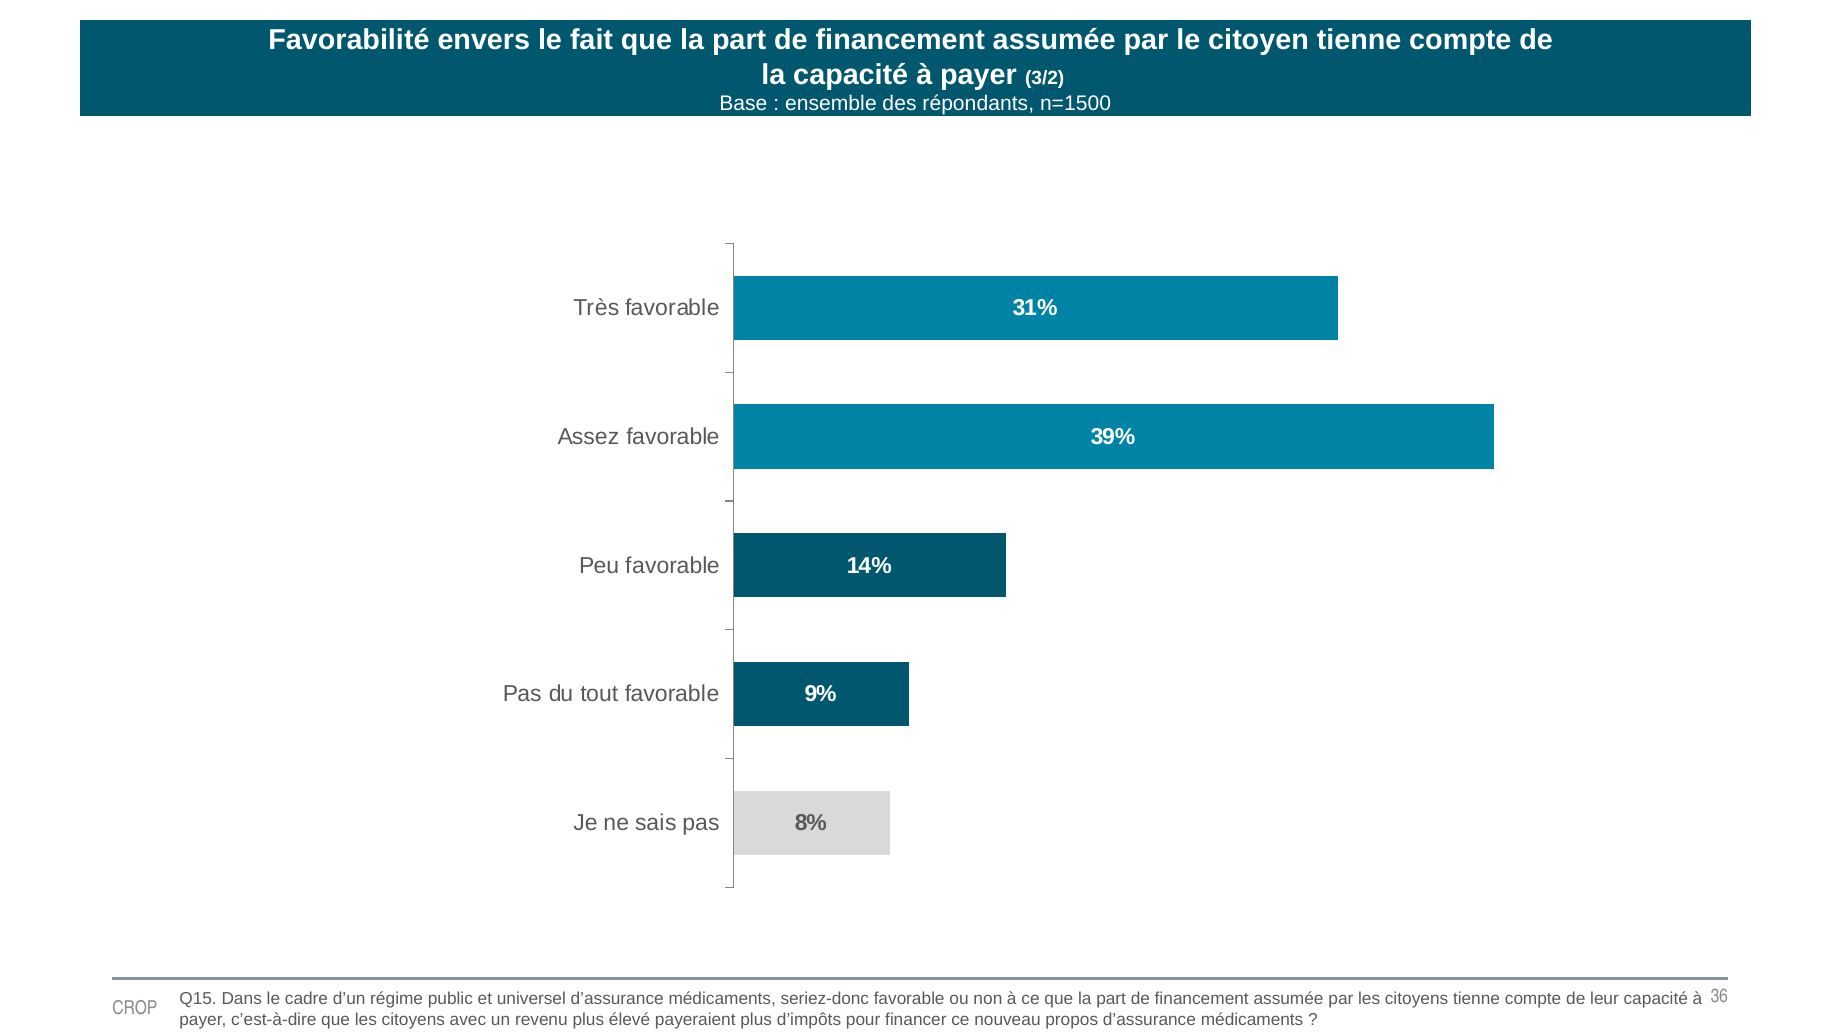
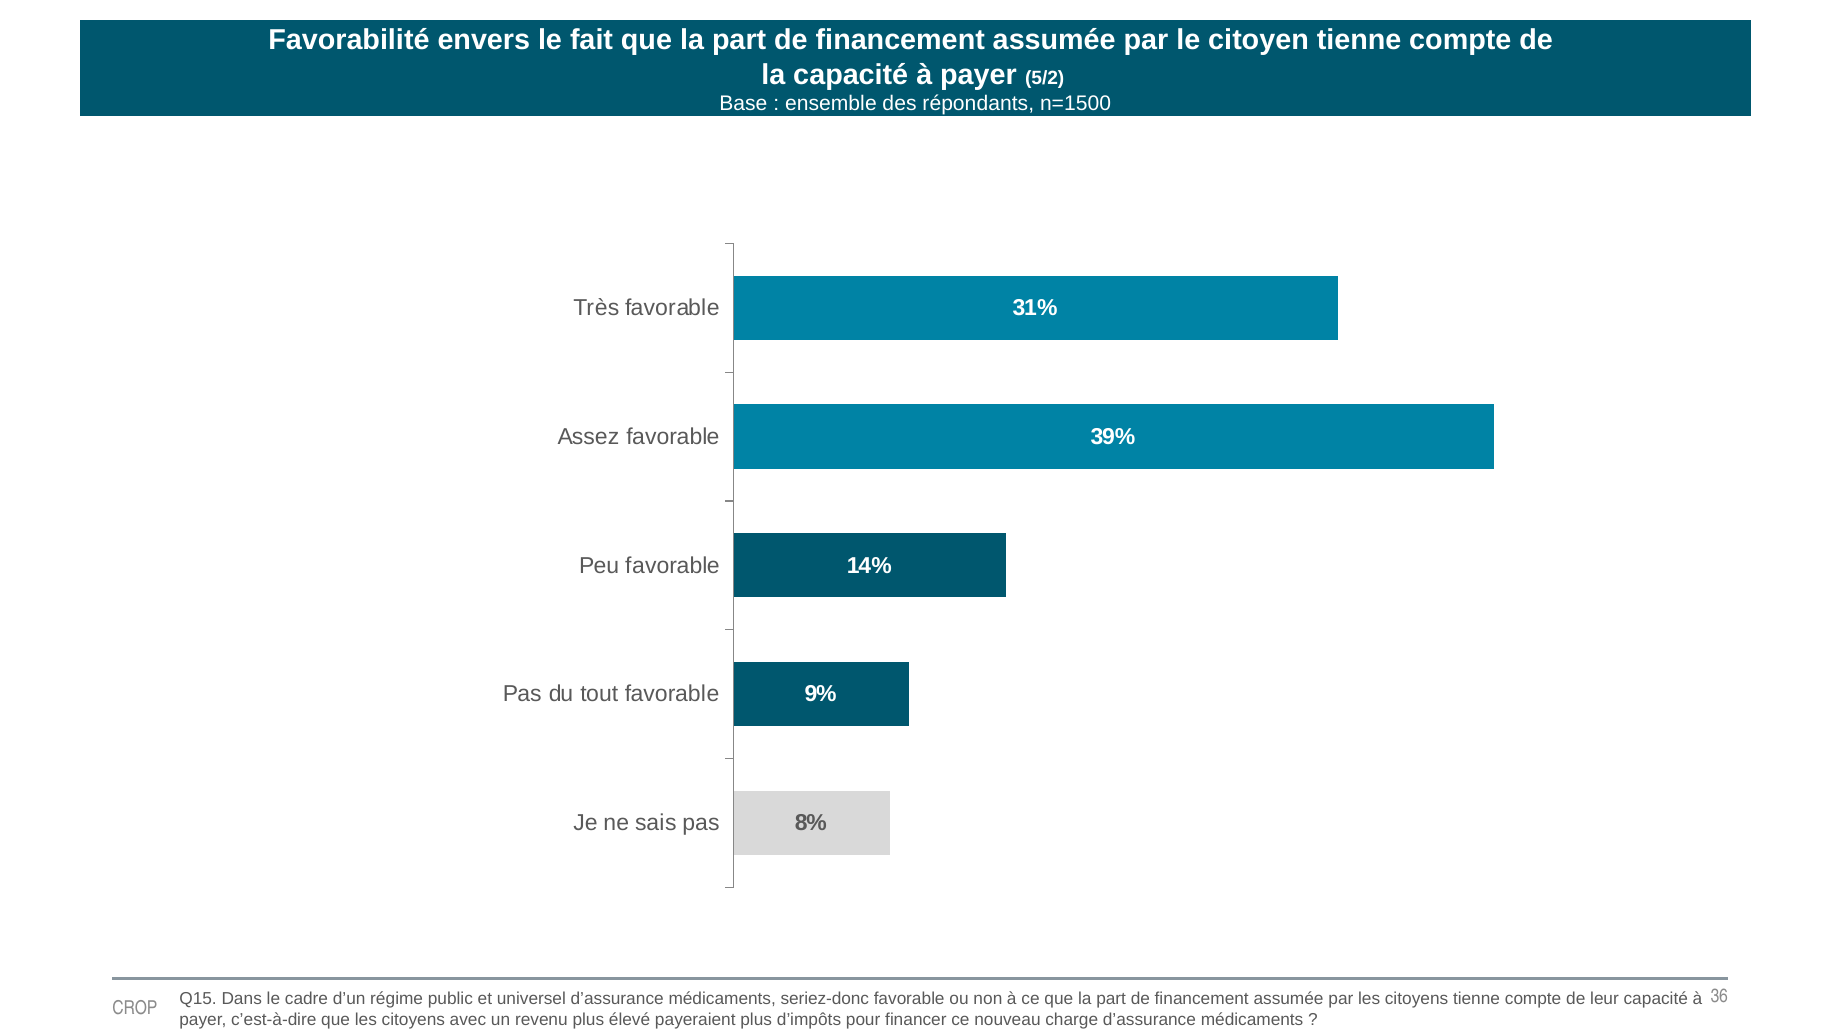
3/2: 3/2 -> 5/2
propos: propos -> charge
